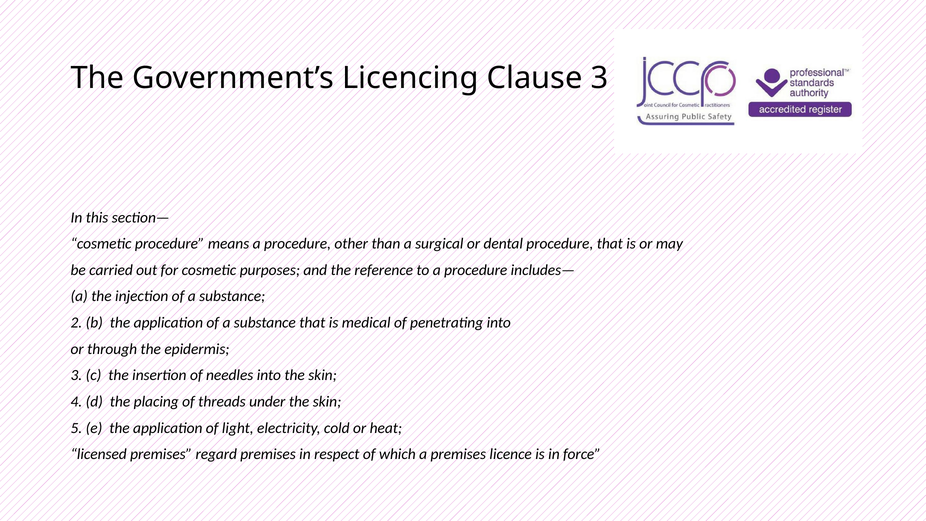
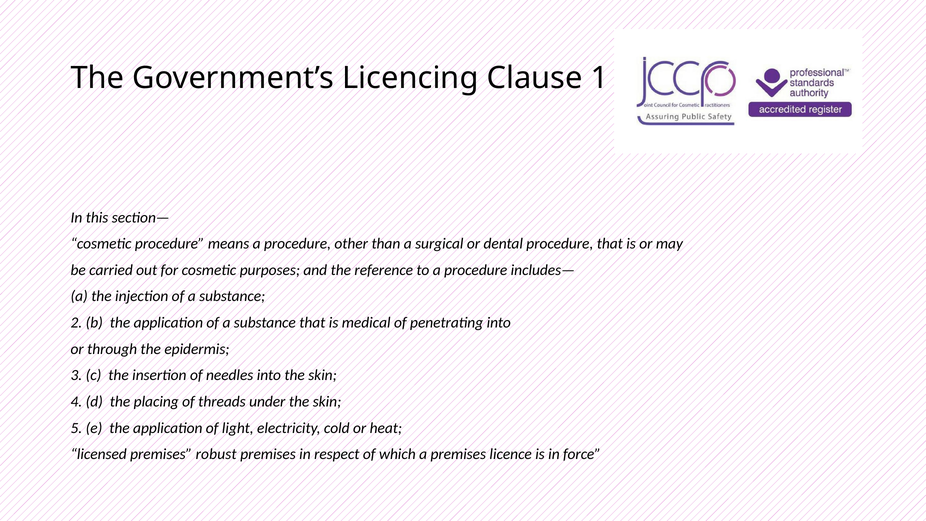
Clause 3: 3 -> 1
regard: regard -> robust
